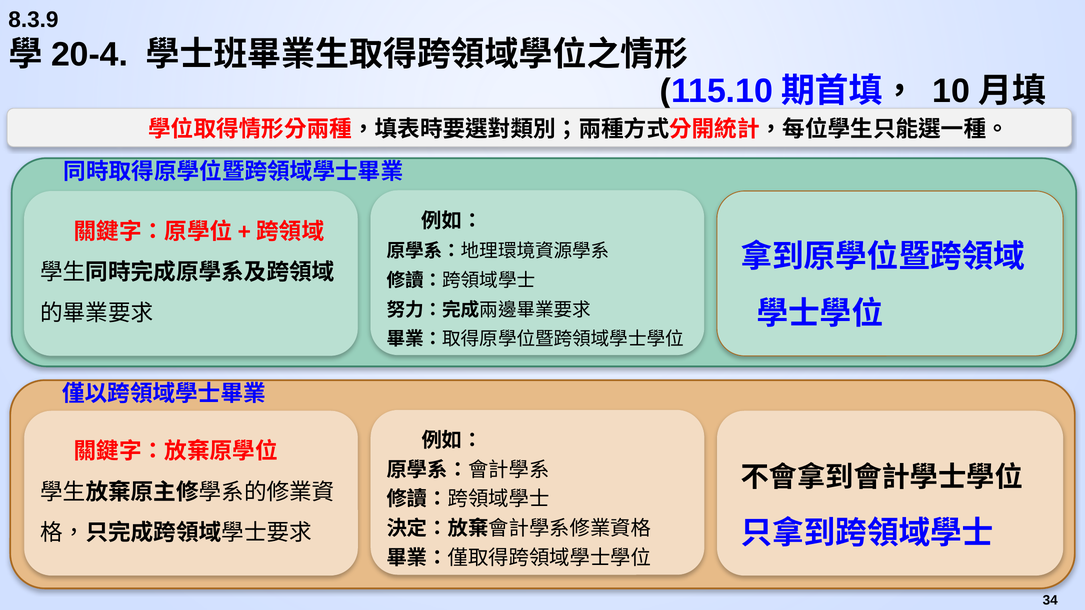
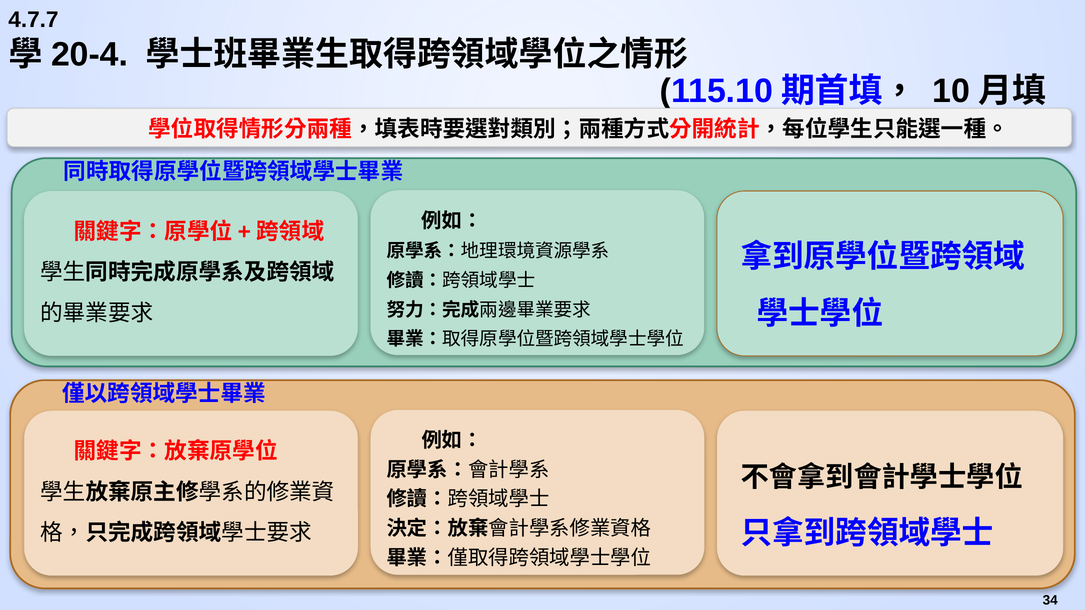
8.3.9: 8.3.9 -> 4.7.7
